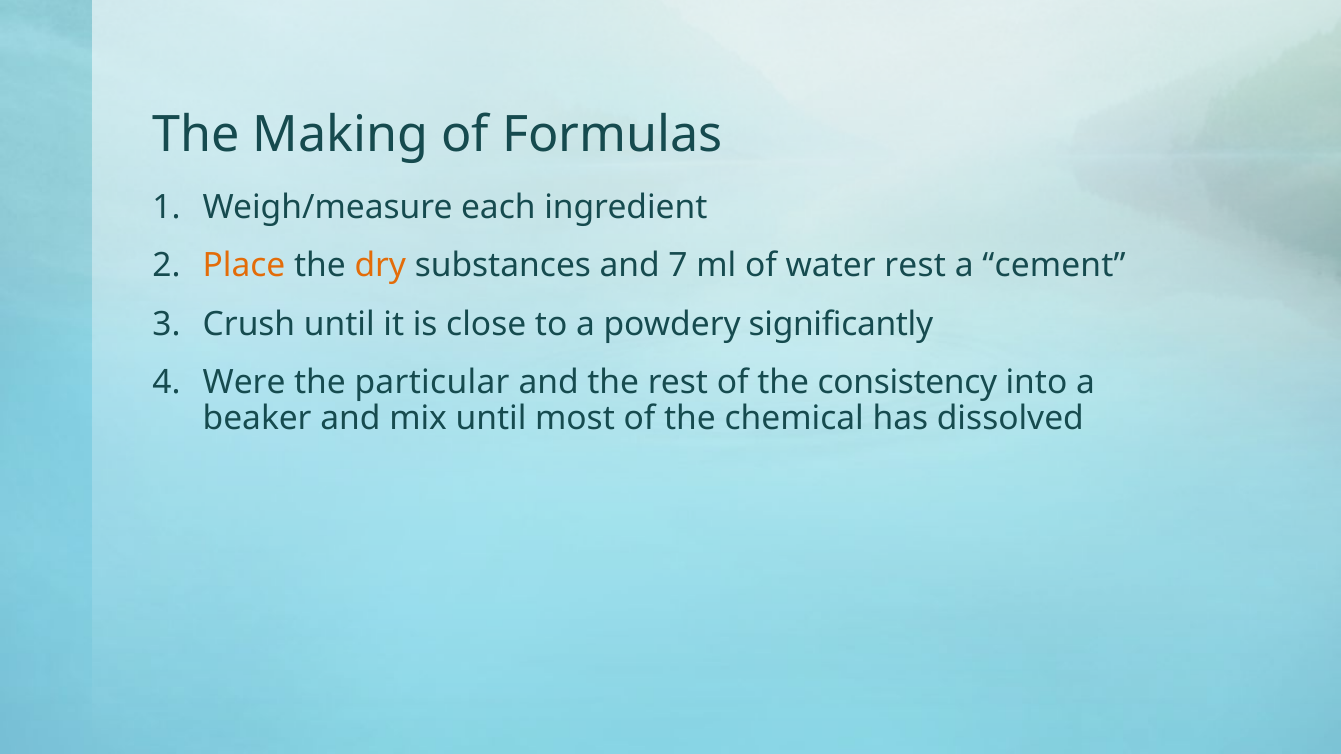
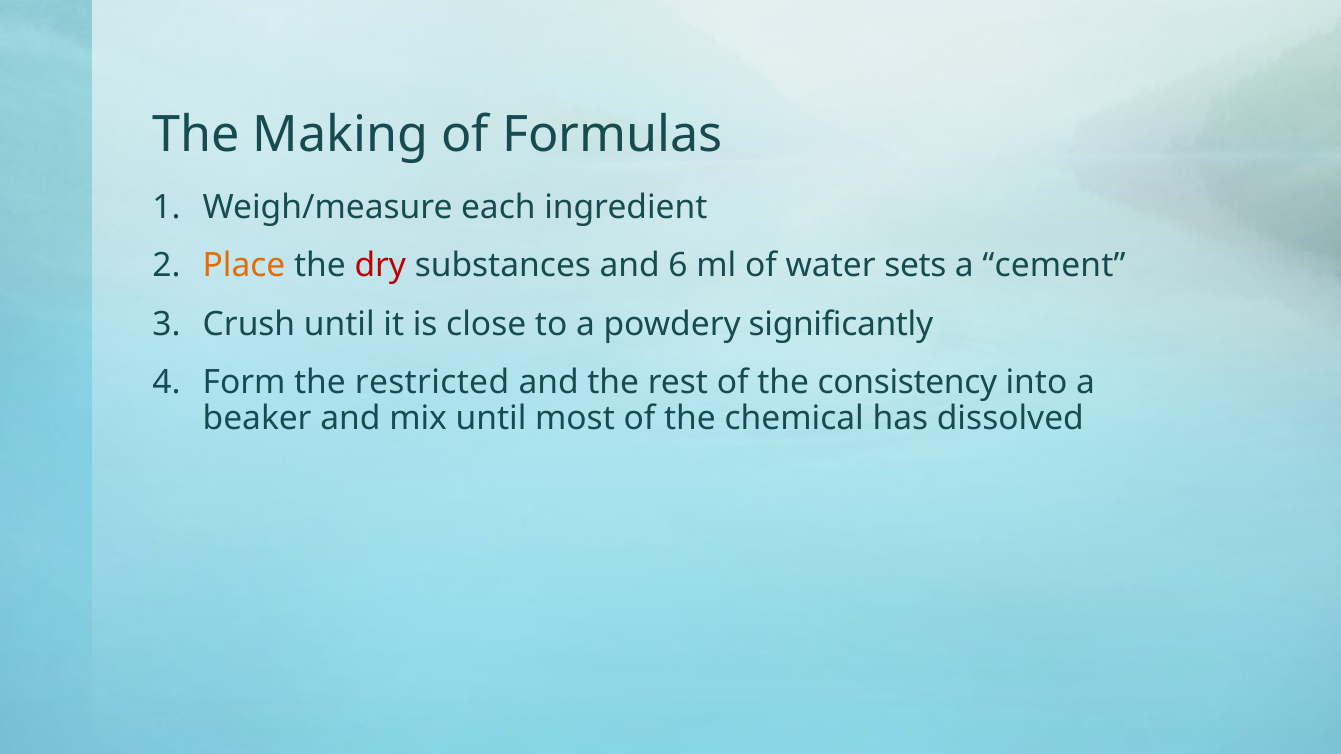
dry colour: orange -> red
7: 7 -> 6
water rest: rest -> sets
Were: Were -> Form
particular: particular -> restricted
